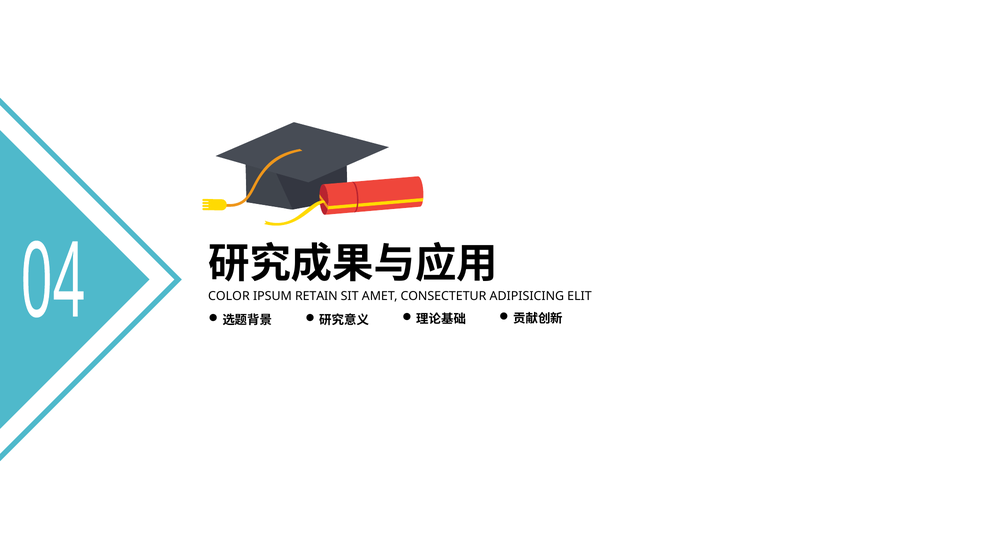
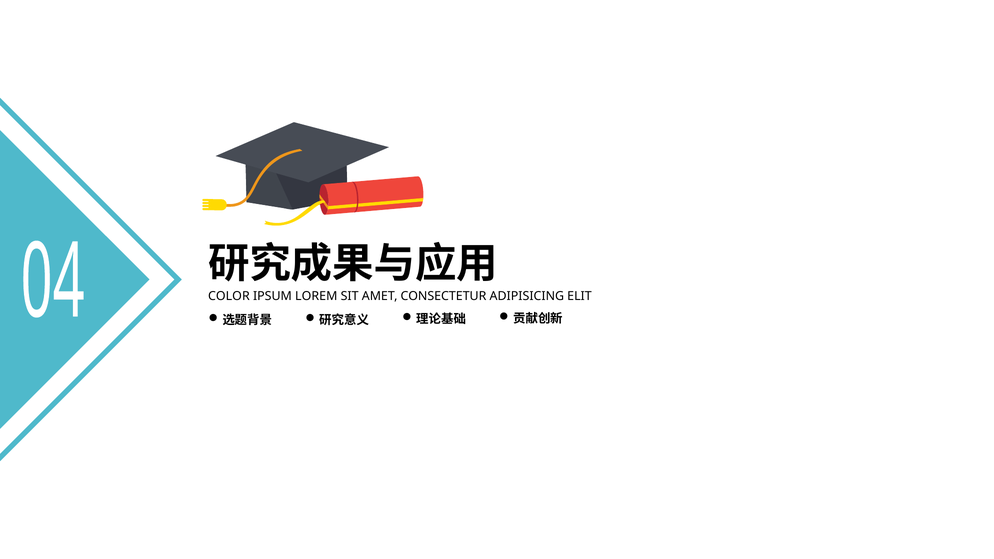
RETAIN: RETAIN -> LOREM
